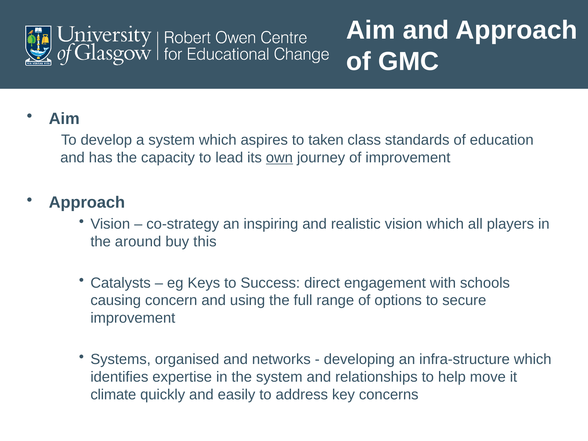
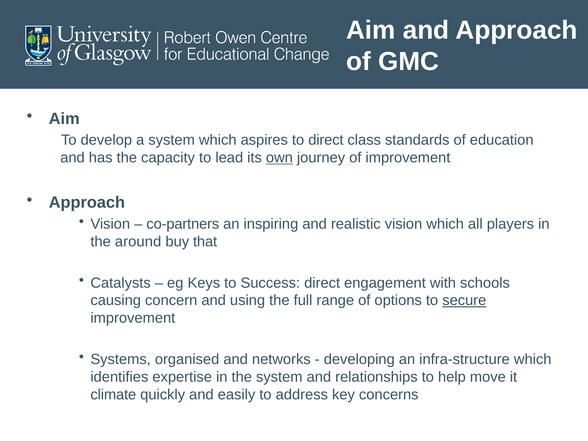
to taken: taken -> direct
co-strategy: co-strategy -> co-partners
this: this -> that
secure underline: none -> present
